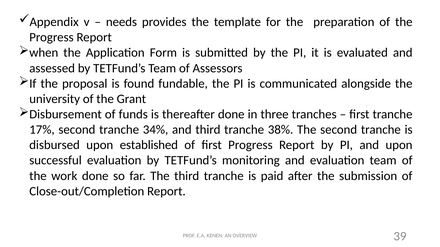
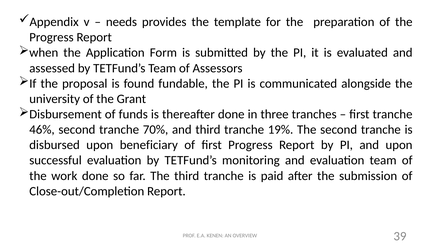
17%: 17% -> 46%
34%: 34% -> 70%
38%: 38% -> 19%
established: established -> beneficiary
